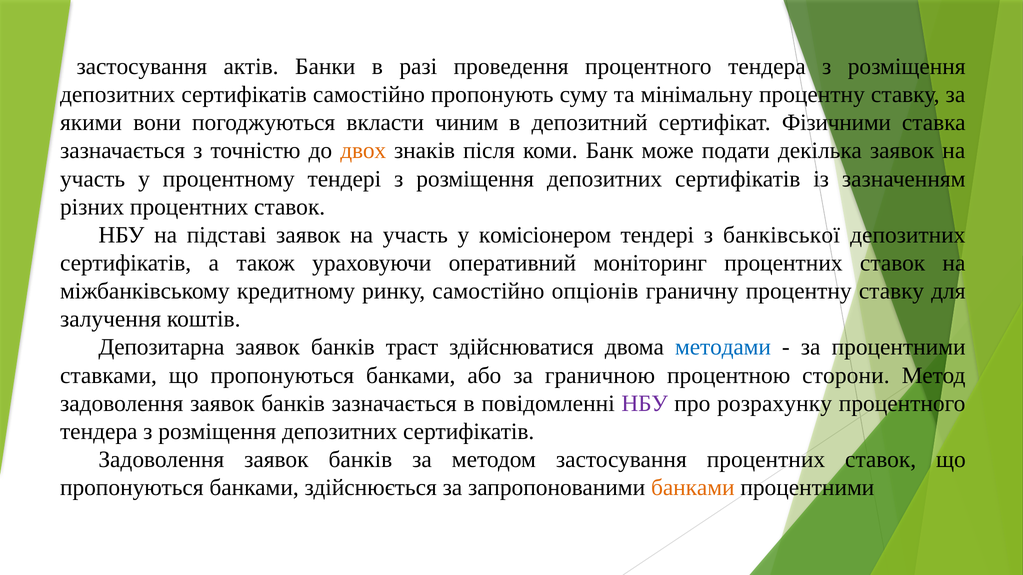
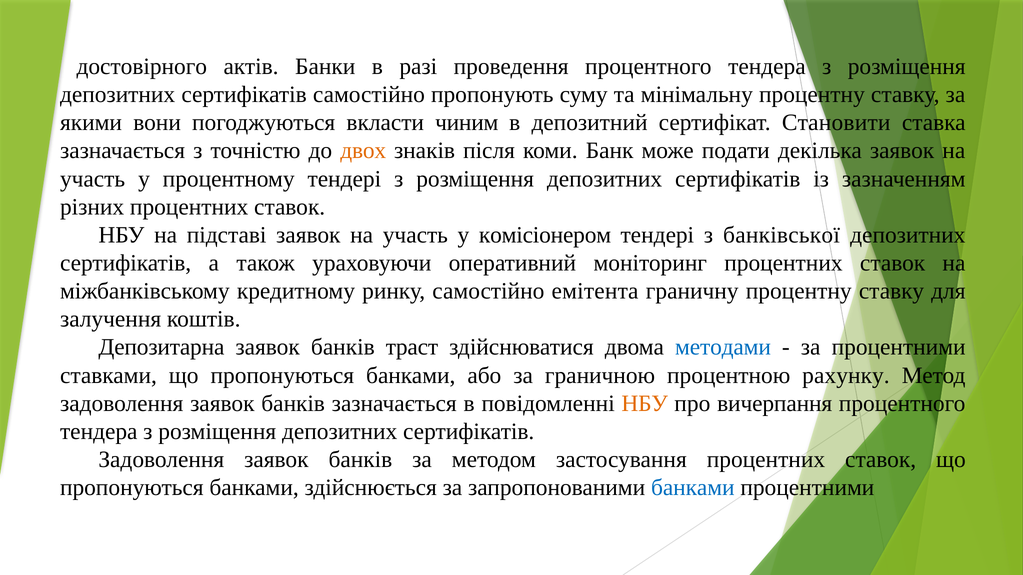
застосування at (142, 67): застосування -> достовірного
Фізичними: Фізичними -> Становити
опціонів: опціонів -> емітента
сторони: сторони -> рахунку
НБУ at (645, 404) colour: purple -> orange
розрахунку: розрахунку -> вичерпання
банками at (693, 488) colour: orange -> blue
